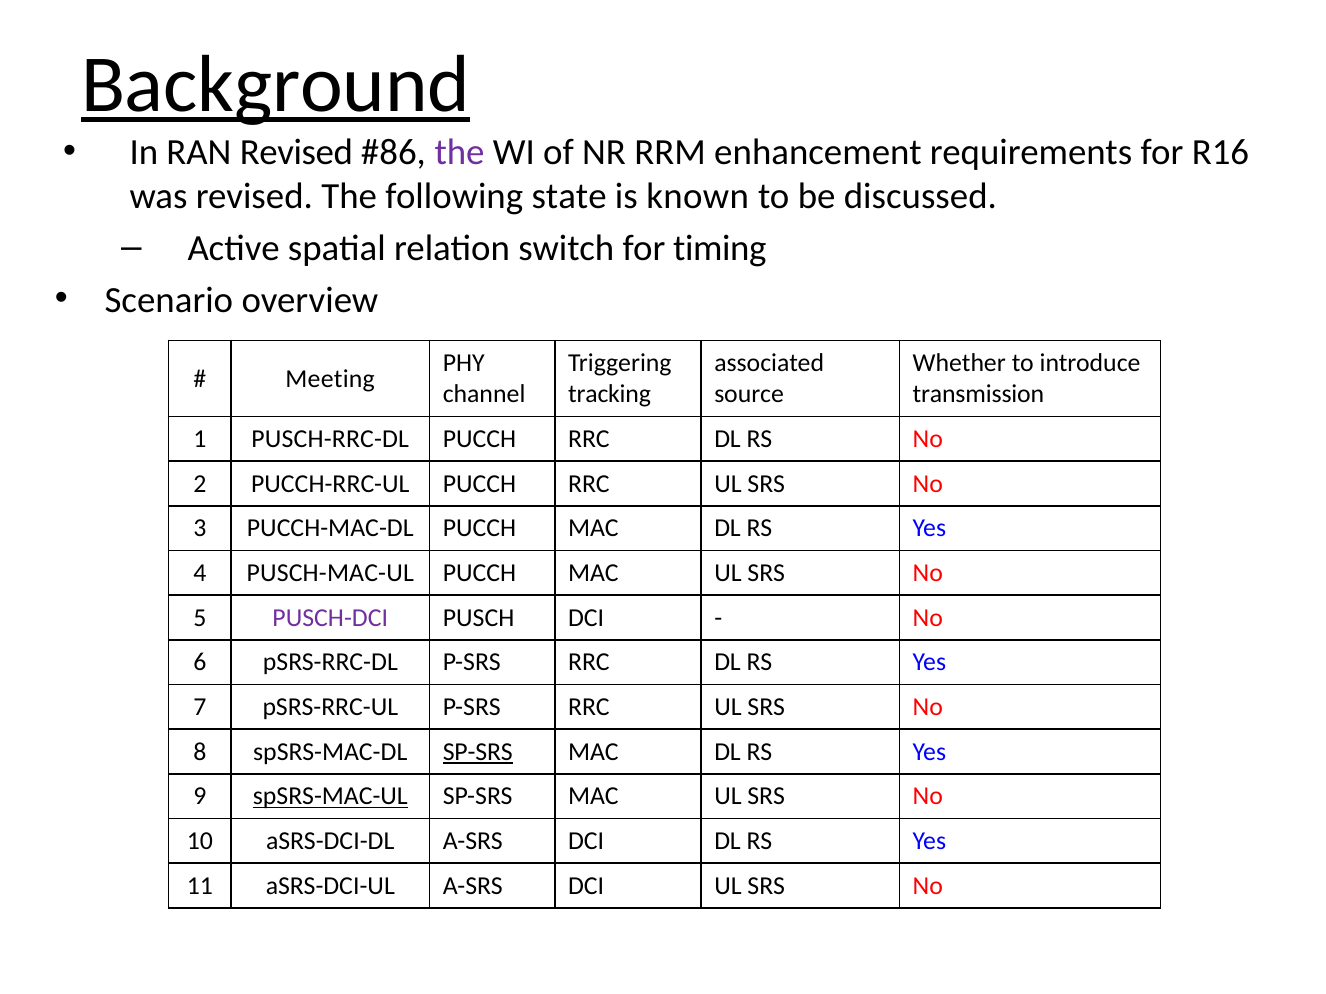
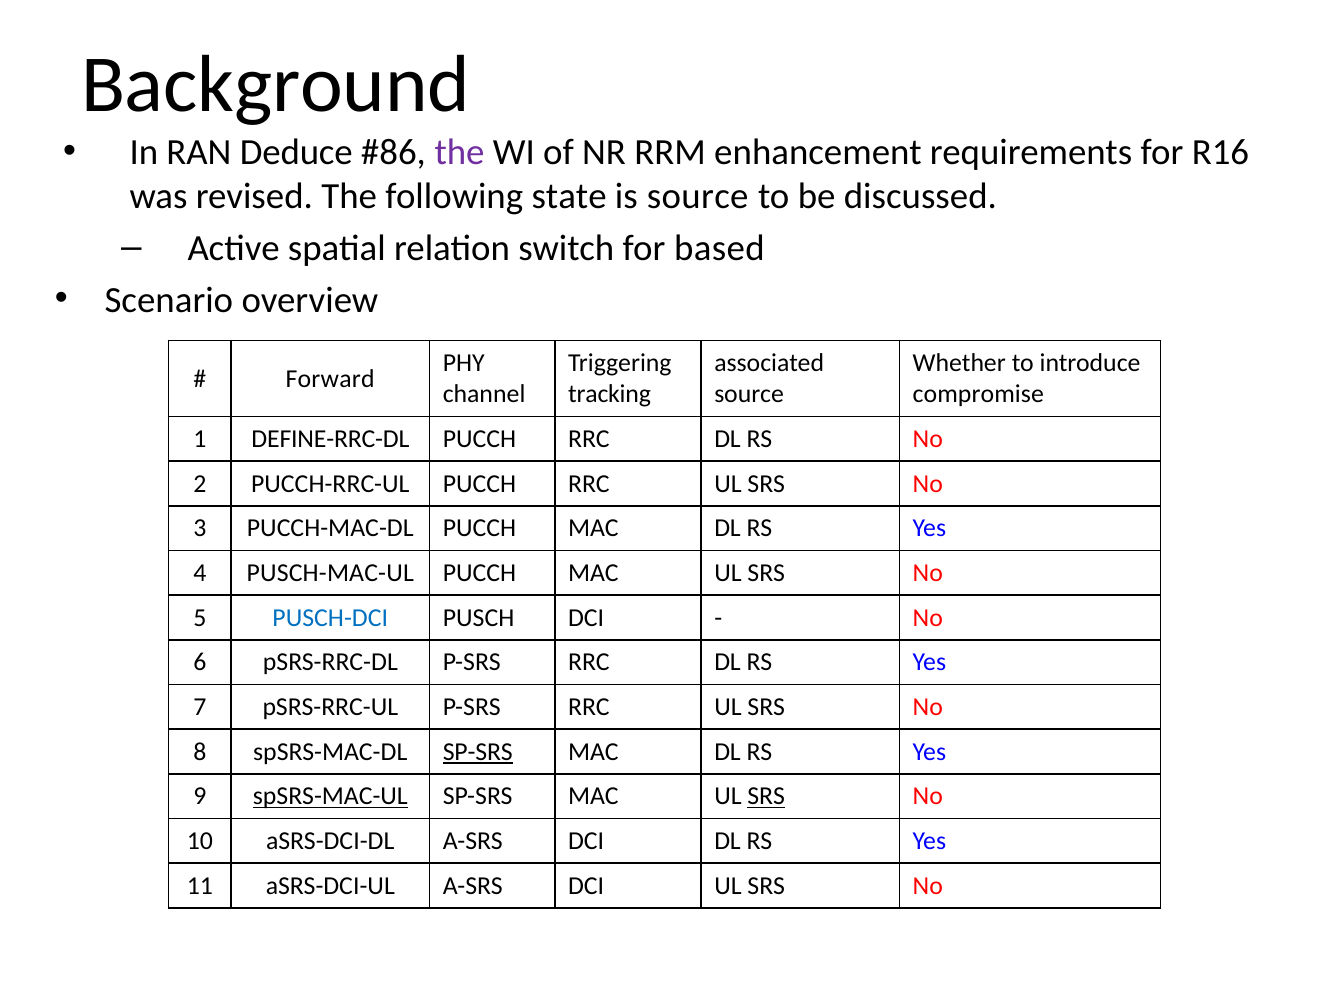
Background underline: present -> none
RAN Revised: Revised -> Deduce
is known: known -> source
timing: timing -> based
Meeting: Meeting -> Forward
transmission: transmission -> compromise
PUSCH-RRC-DL: PUSCH-RRC-DL -> DEFINE-RRC-DL
PUSCH-DCI colour: purple -> blue
SRS at (766, 797) underline: none -> present
